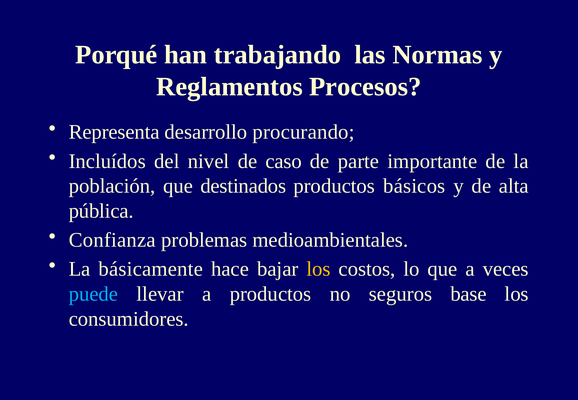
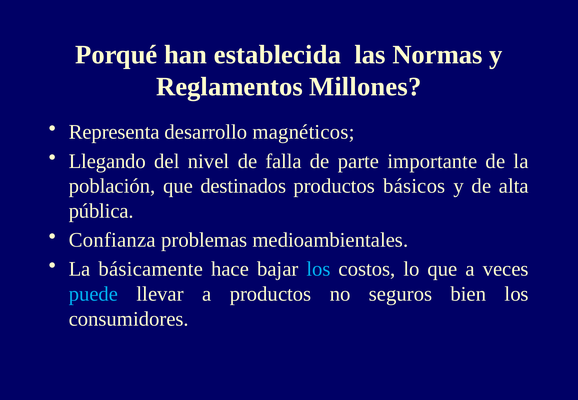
trabajando: trabajando -> establecida
Procesos: Procesos -> Millones
procurando: procurando -> magnéticos
Incluídos: Incluídos -> Llegando
caso: caso -> falla
los at (318, 269) colour: yellow -> light blue
base: base -> bien
